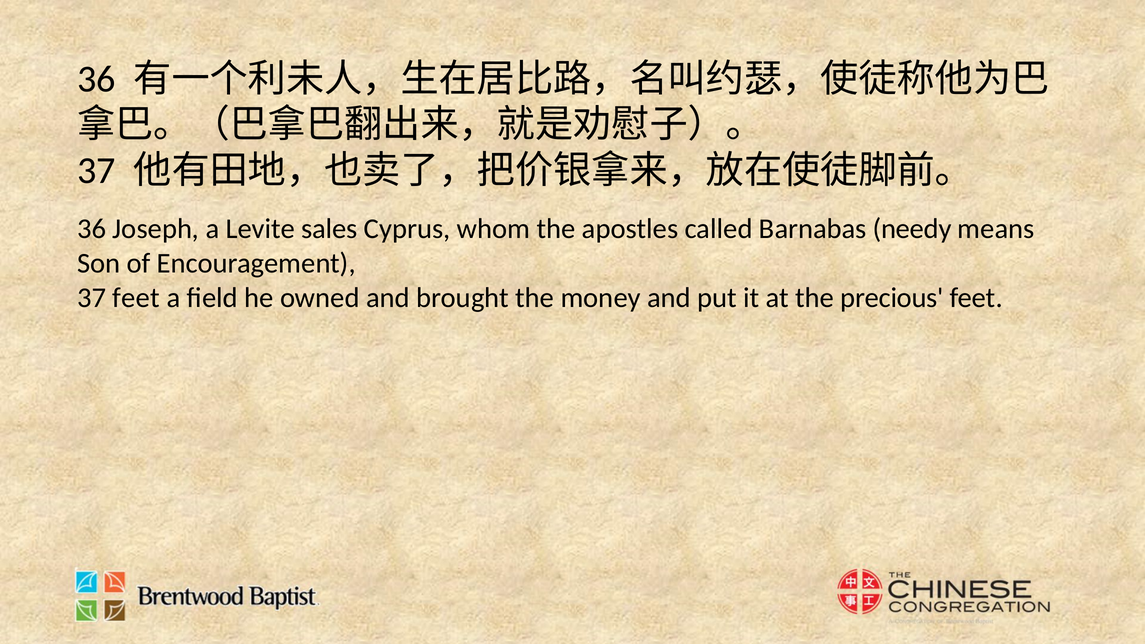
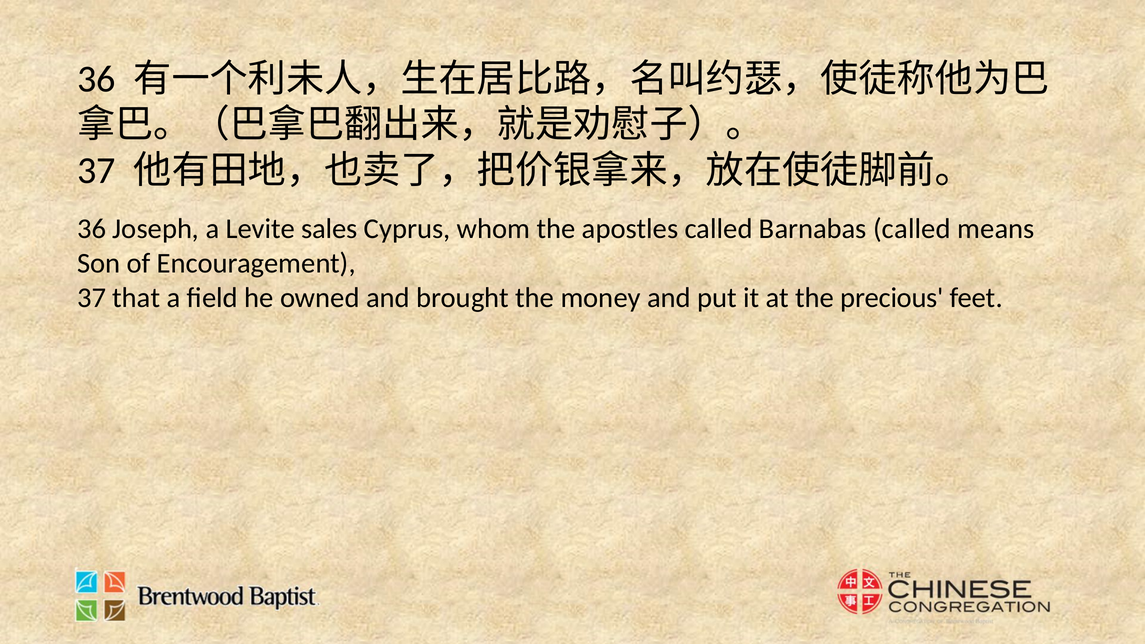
Barnabas needy: needy -> called
37 feet: feet -> that
